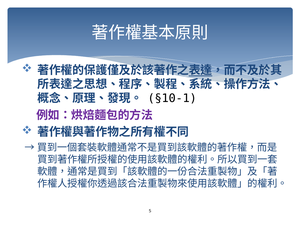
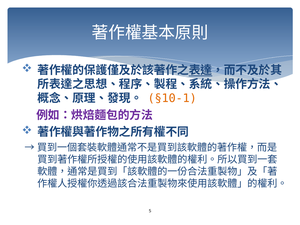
§10-1 colour: black -> orange
